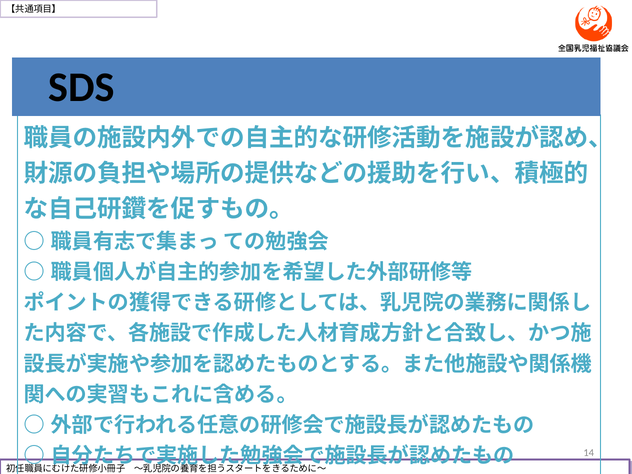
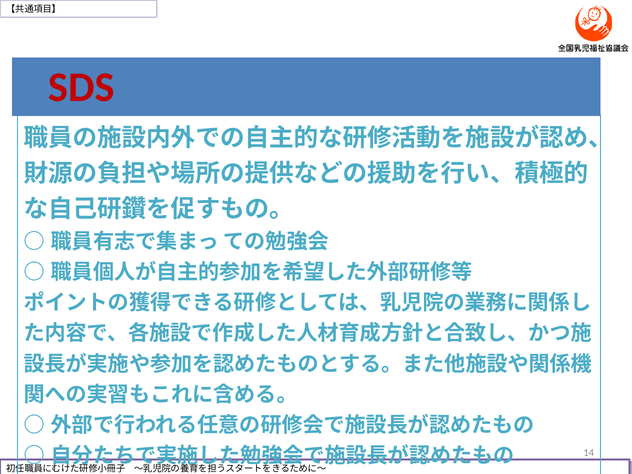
SDS colour: black -> red
